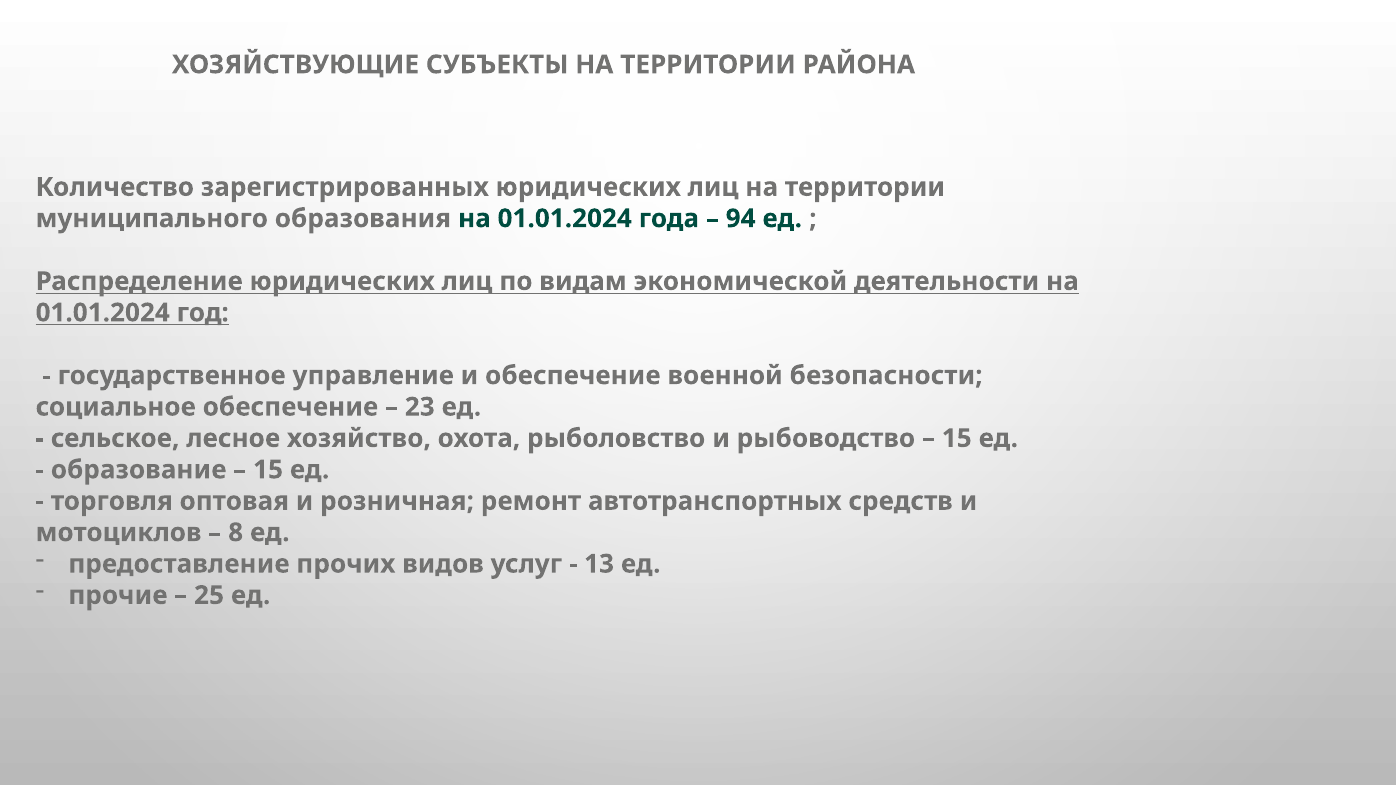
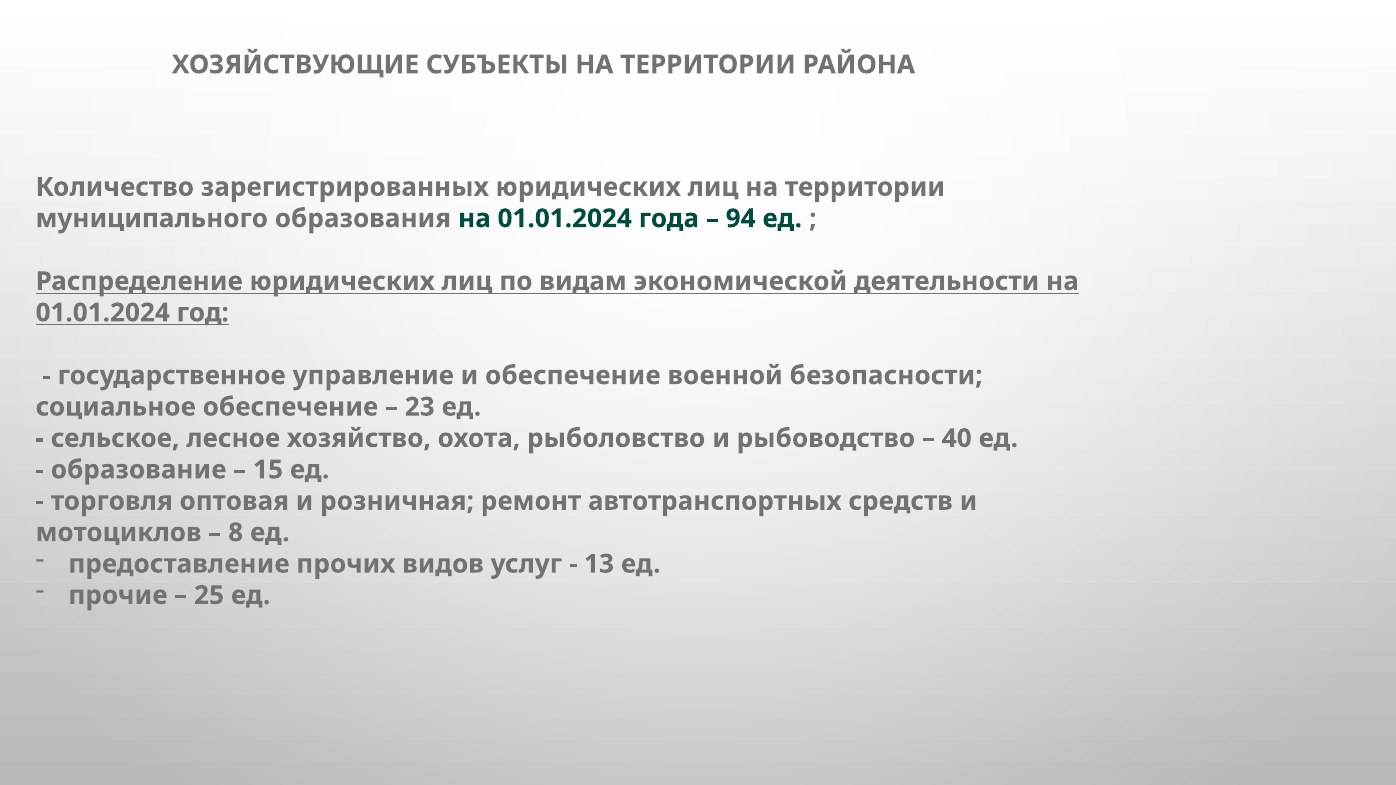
15 at (957, 438): 15 -> 40
